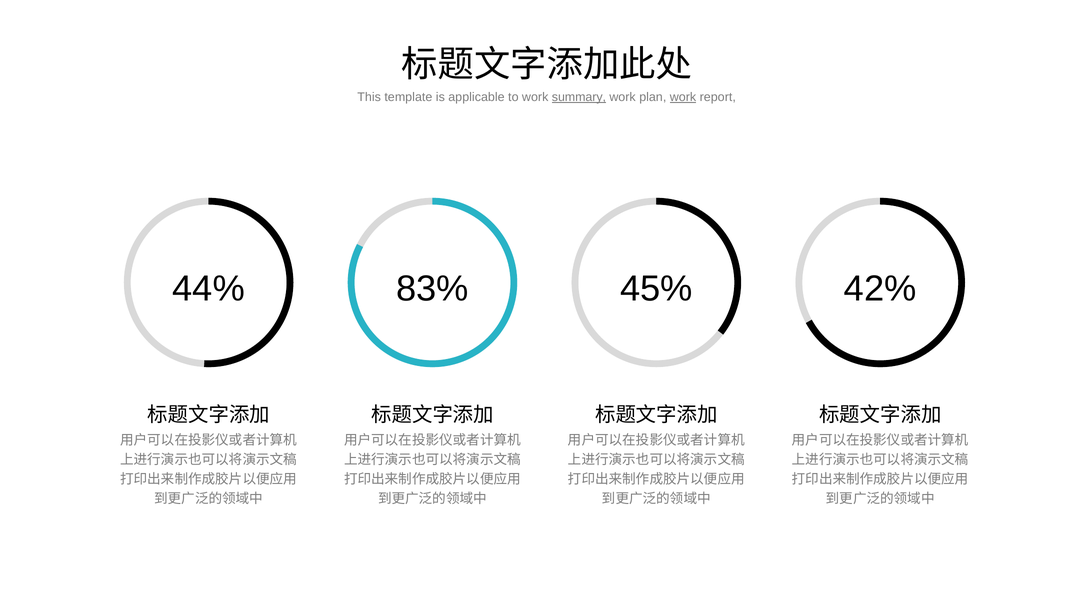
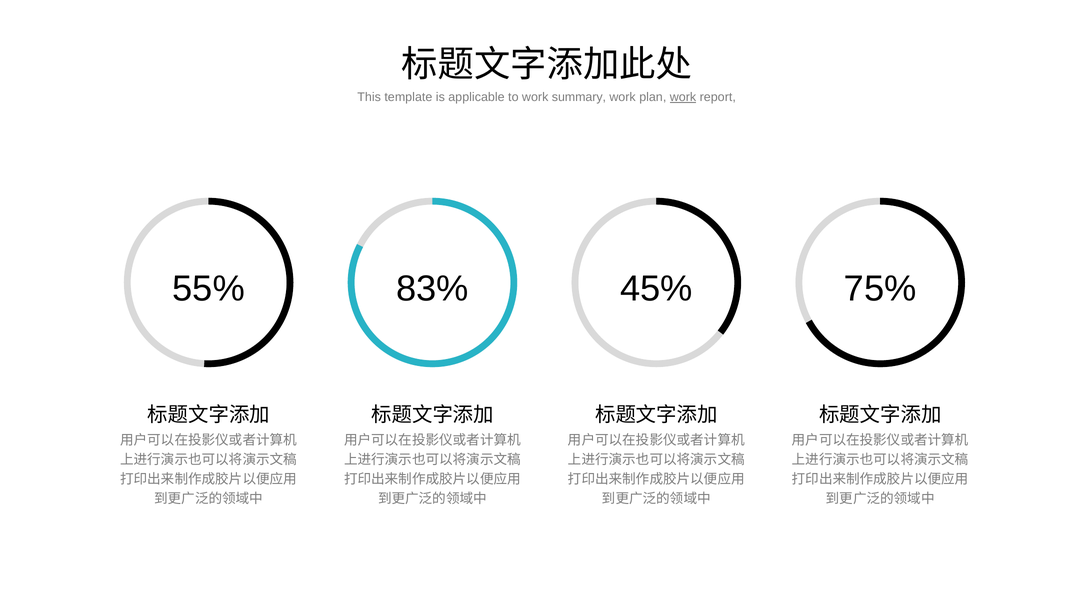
summary underline: present -> none
44%: 44% -> 55%
42%: 42% -> 75%
